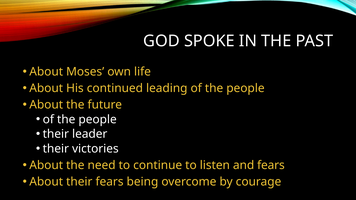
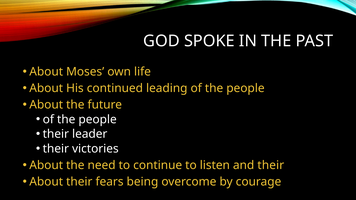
and fears: fears -> their
